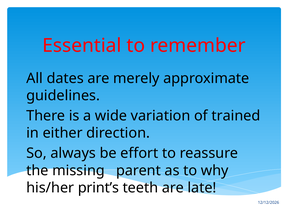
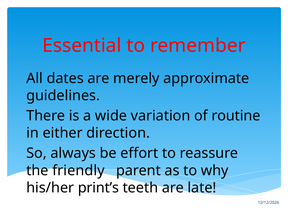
trained: trained -> routine
missing: missing -> friendly
